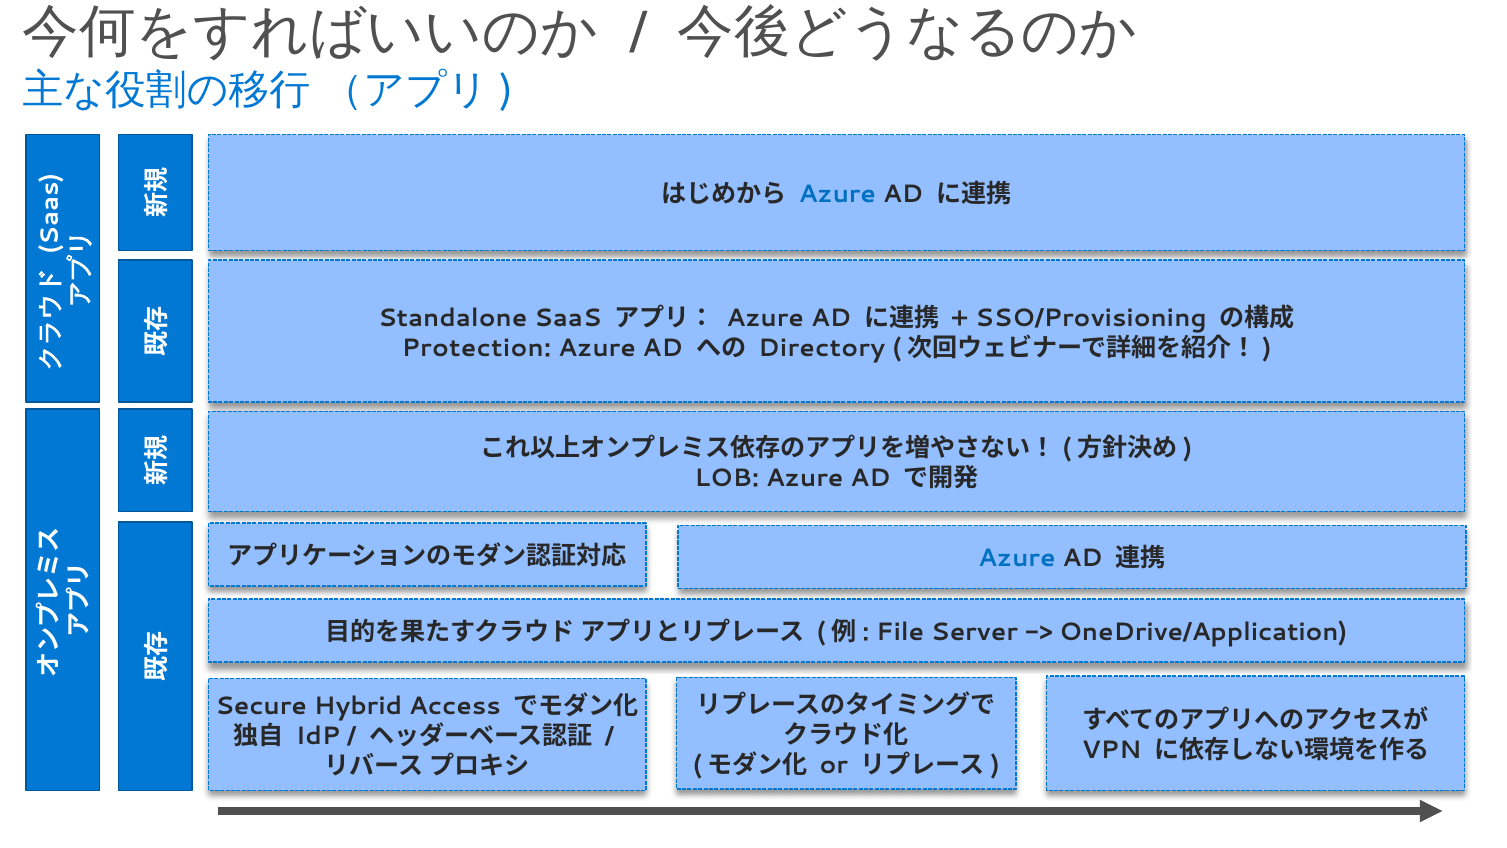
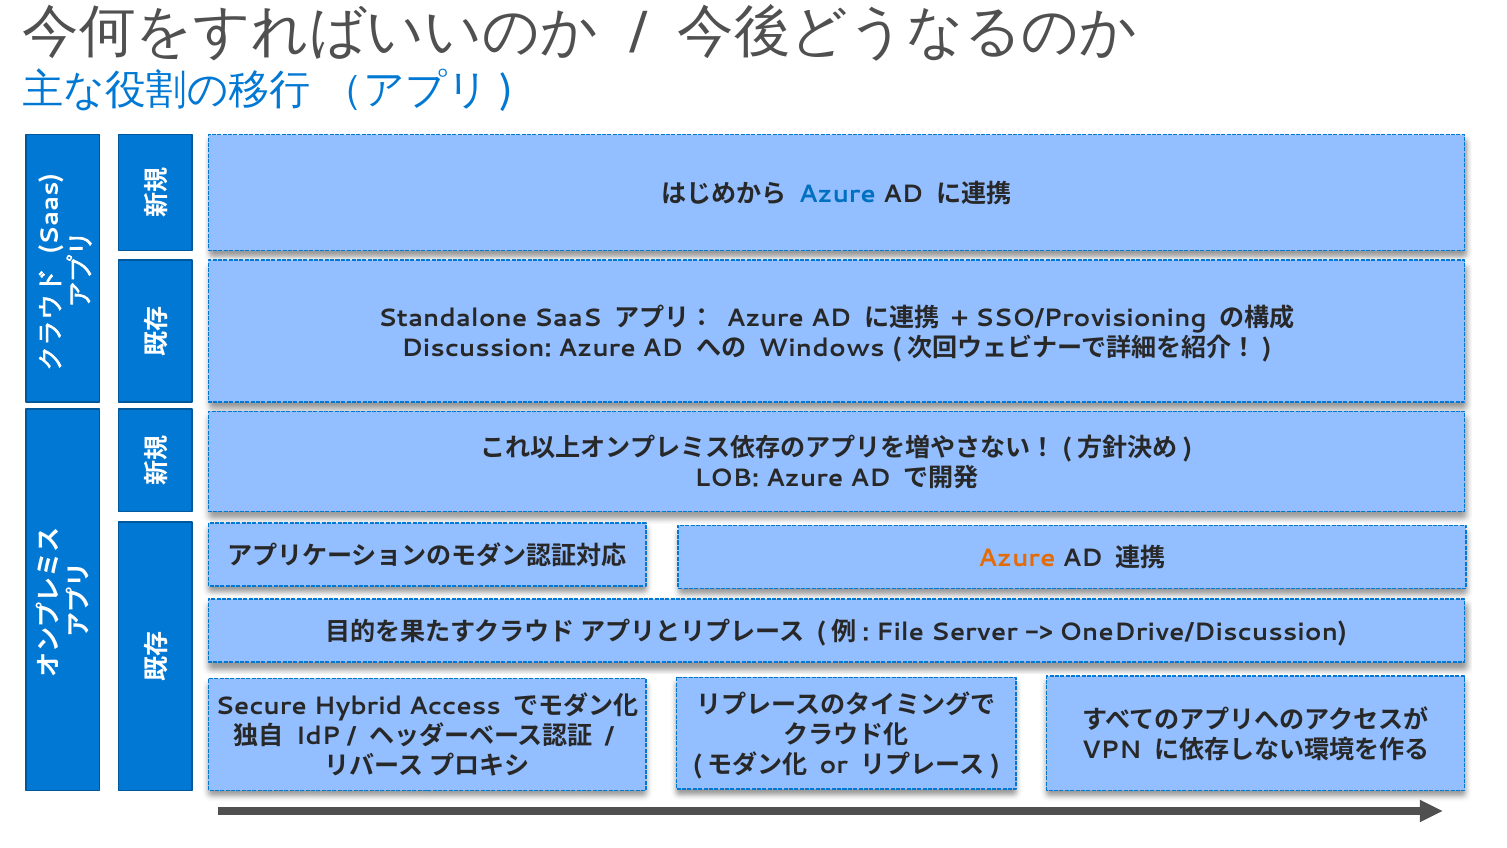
Protection: Protection -> Discussion
Directory: Directory -> Windows
Azure at (1017, 558) colour: blue -> orange
OneDrive/Application: OneDrive/Application -> OneDrive/Discussion
